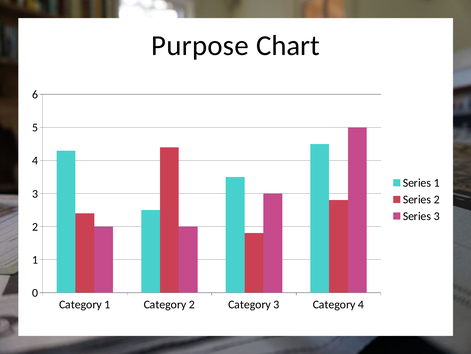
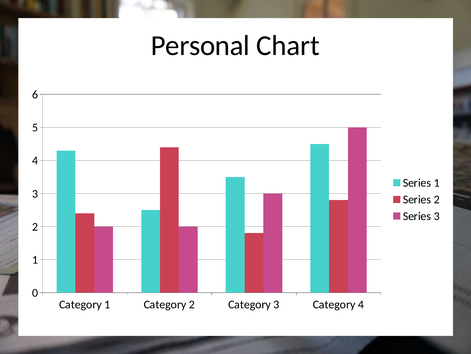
Purpose: Purpose -> Personal
